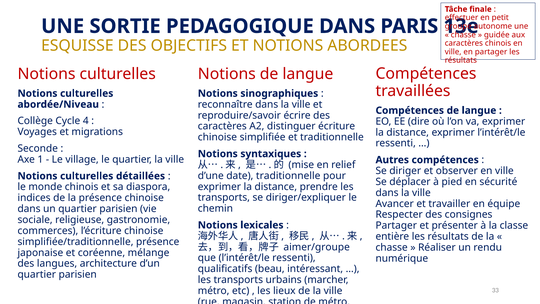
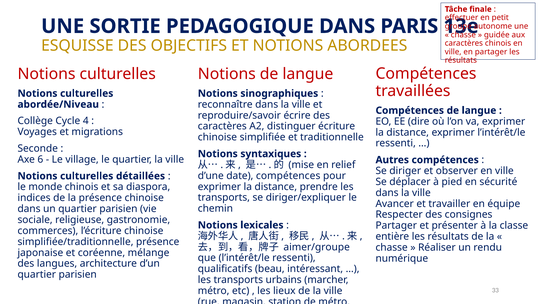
1: 1 -> 6
date traditionnelle: traditionnelle -> compétences
